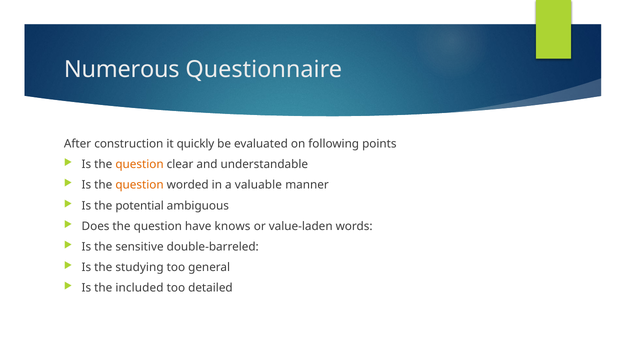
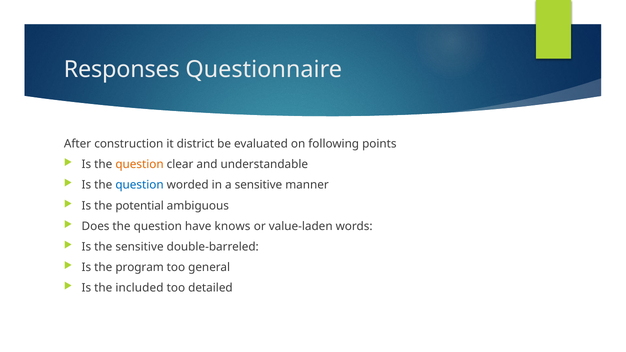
Numerous: Numerous -> Responses
quickly: quickly -> district
question at (140, 185) colour: orange -> blue
a valuable: valuable -> sensitive
studying: studying -> program
